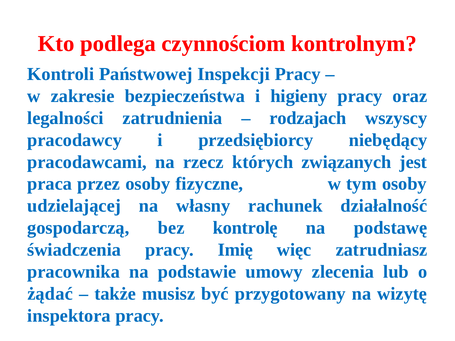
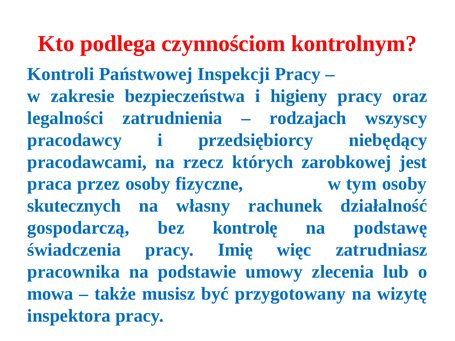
związanych: związanych -> zarobkowej
udzielającej: udzielającej -> skutecznych
żądać: żądać -> mowa
